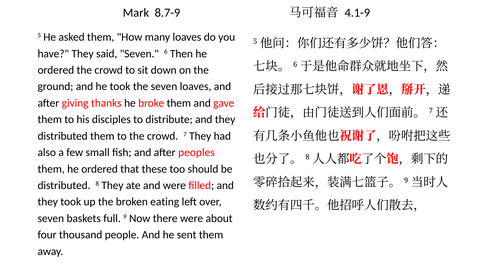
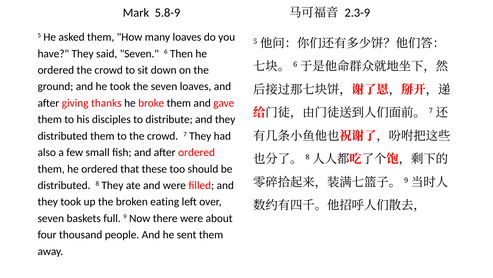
8.7-9: 8.7-9 -> 5.8-9
4.1-9: 4.1-9 -> 2.3-9
after peoples: peoples -> ordered
